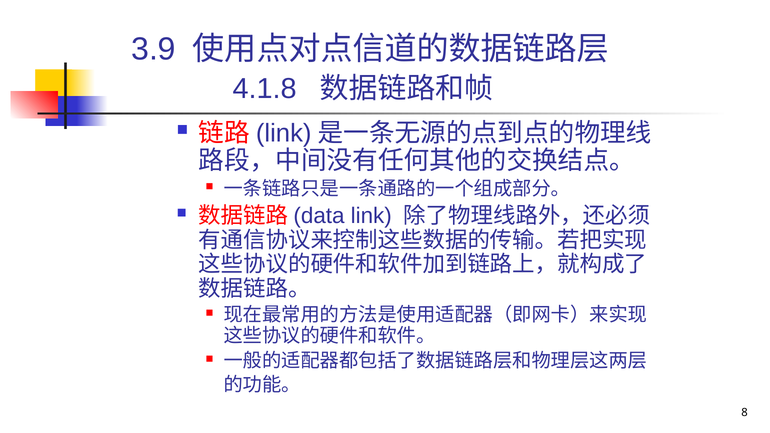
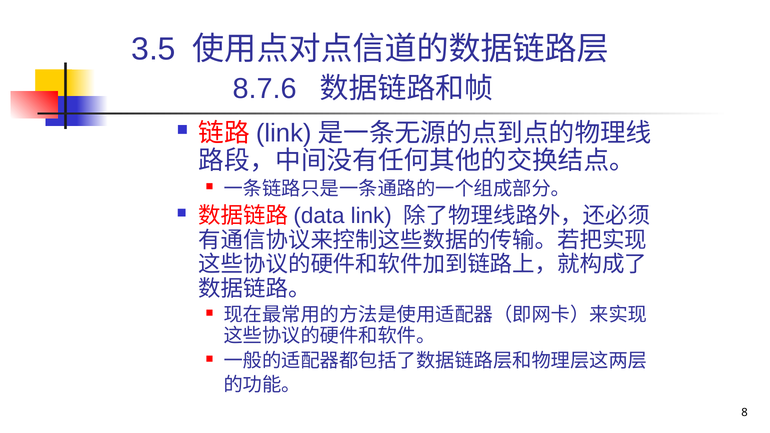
3.9: 3.9 -> 3.5
4.1.8: 4.1.8 -> 8.7.6
